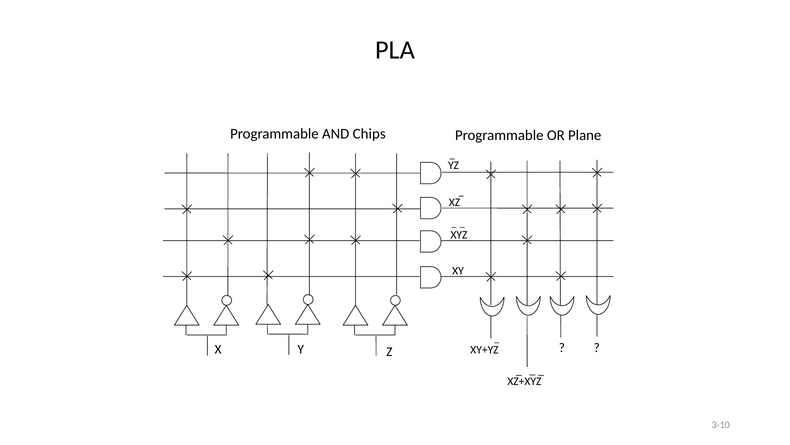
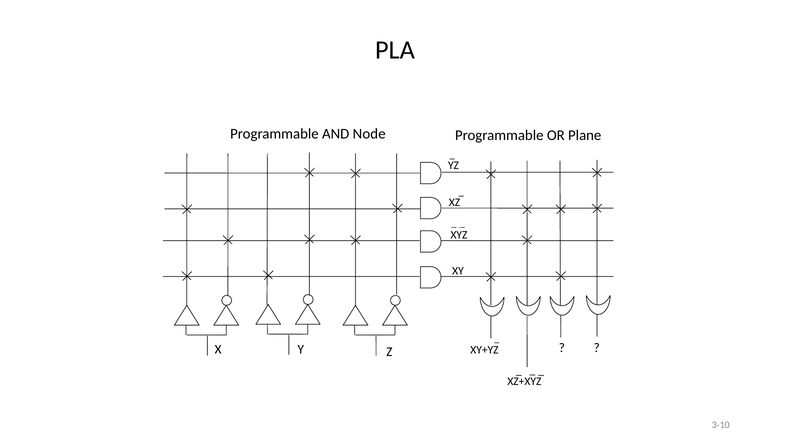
Chips: Chips -> Node
